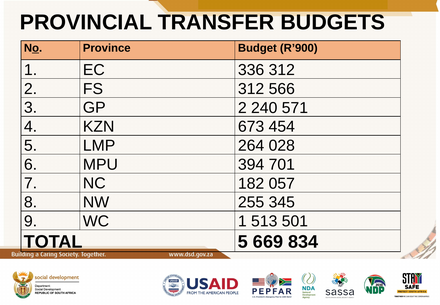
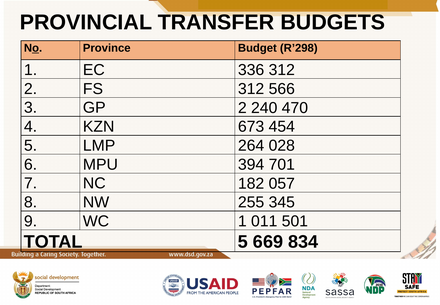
R’900: R’900 -> R’298
571: 571 -> 470
513: 513 -> 011
